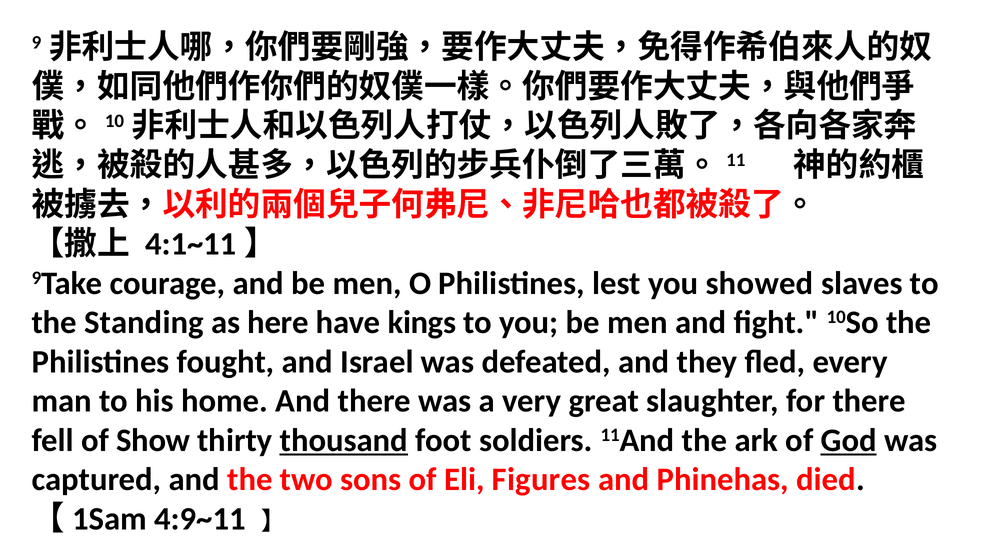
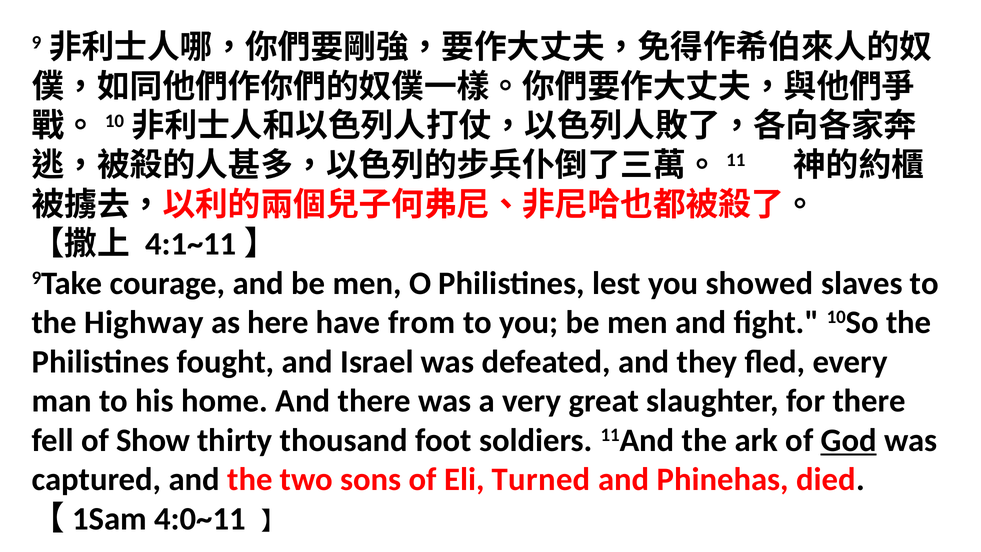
Standing: Standing -> Highway
kings: kings -> from
thousand underline: present -> none
Figures: Figures -> Turned
4:9~11: 4:9~11 -> 4:0~11
